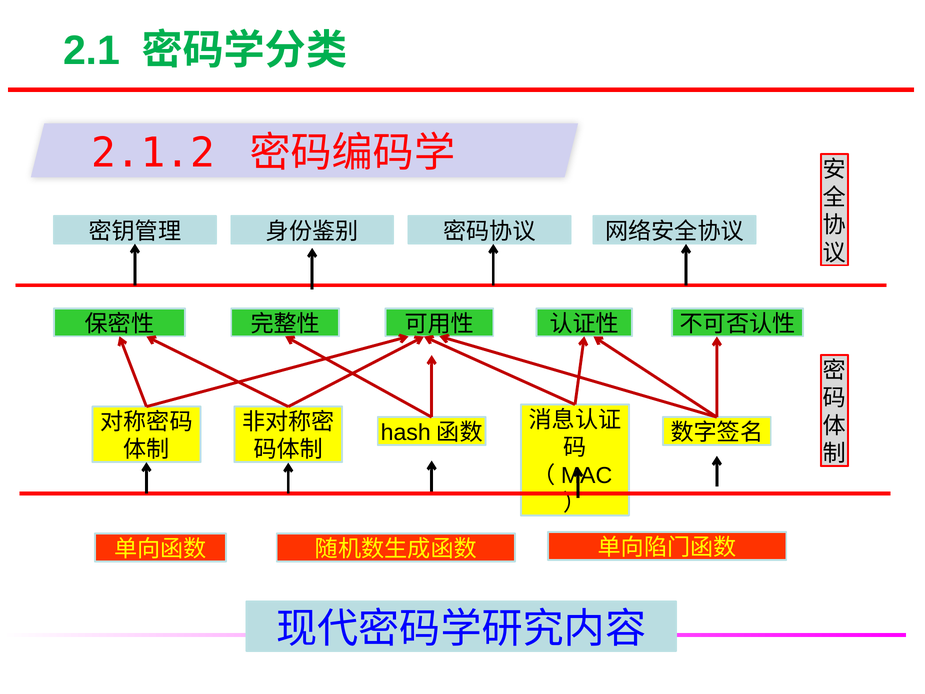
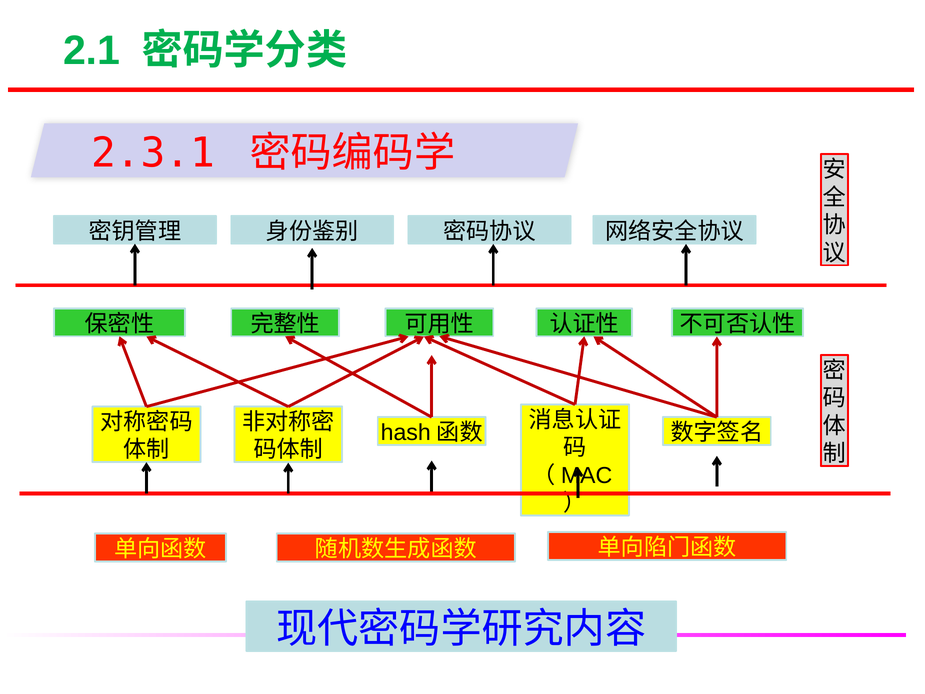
2.1.2: 2.1.2 -> 2.3.1
